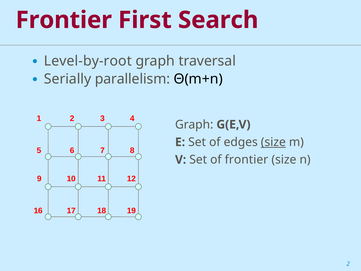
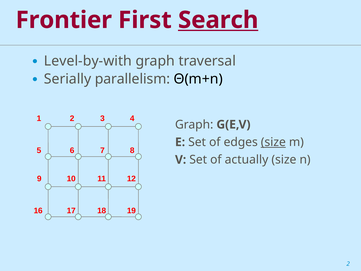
Search underline: none -> present
Level-by-root: Level-by-root -> Level-by-with
of frontier: frontier -> actually
